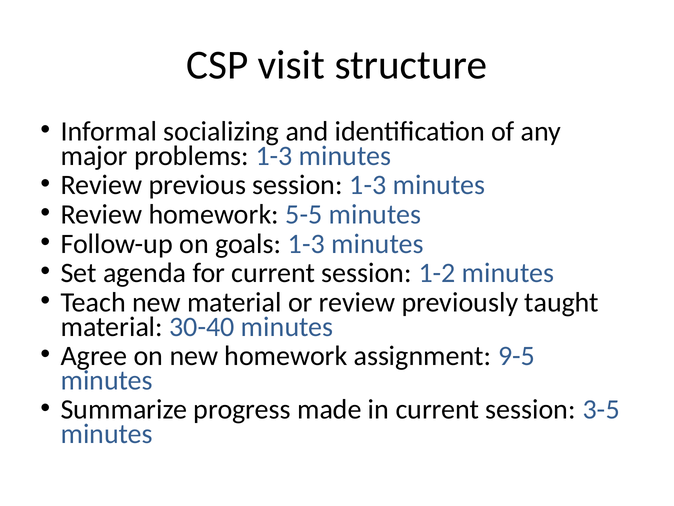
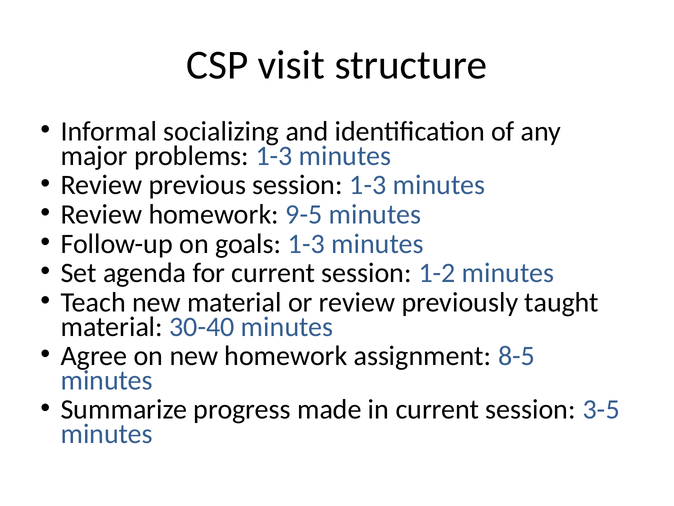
5-5: 5-5 -> 9-5
9-5: 9-5 -> 8-5
